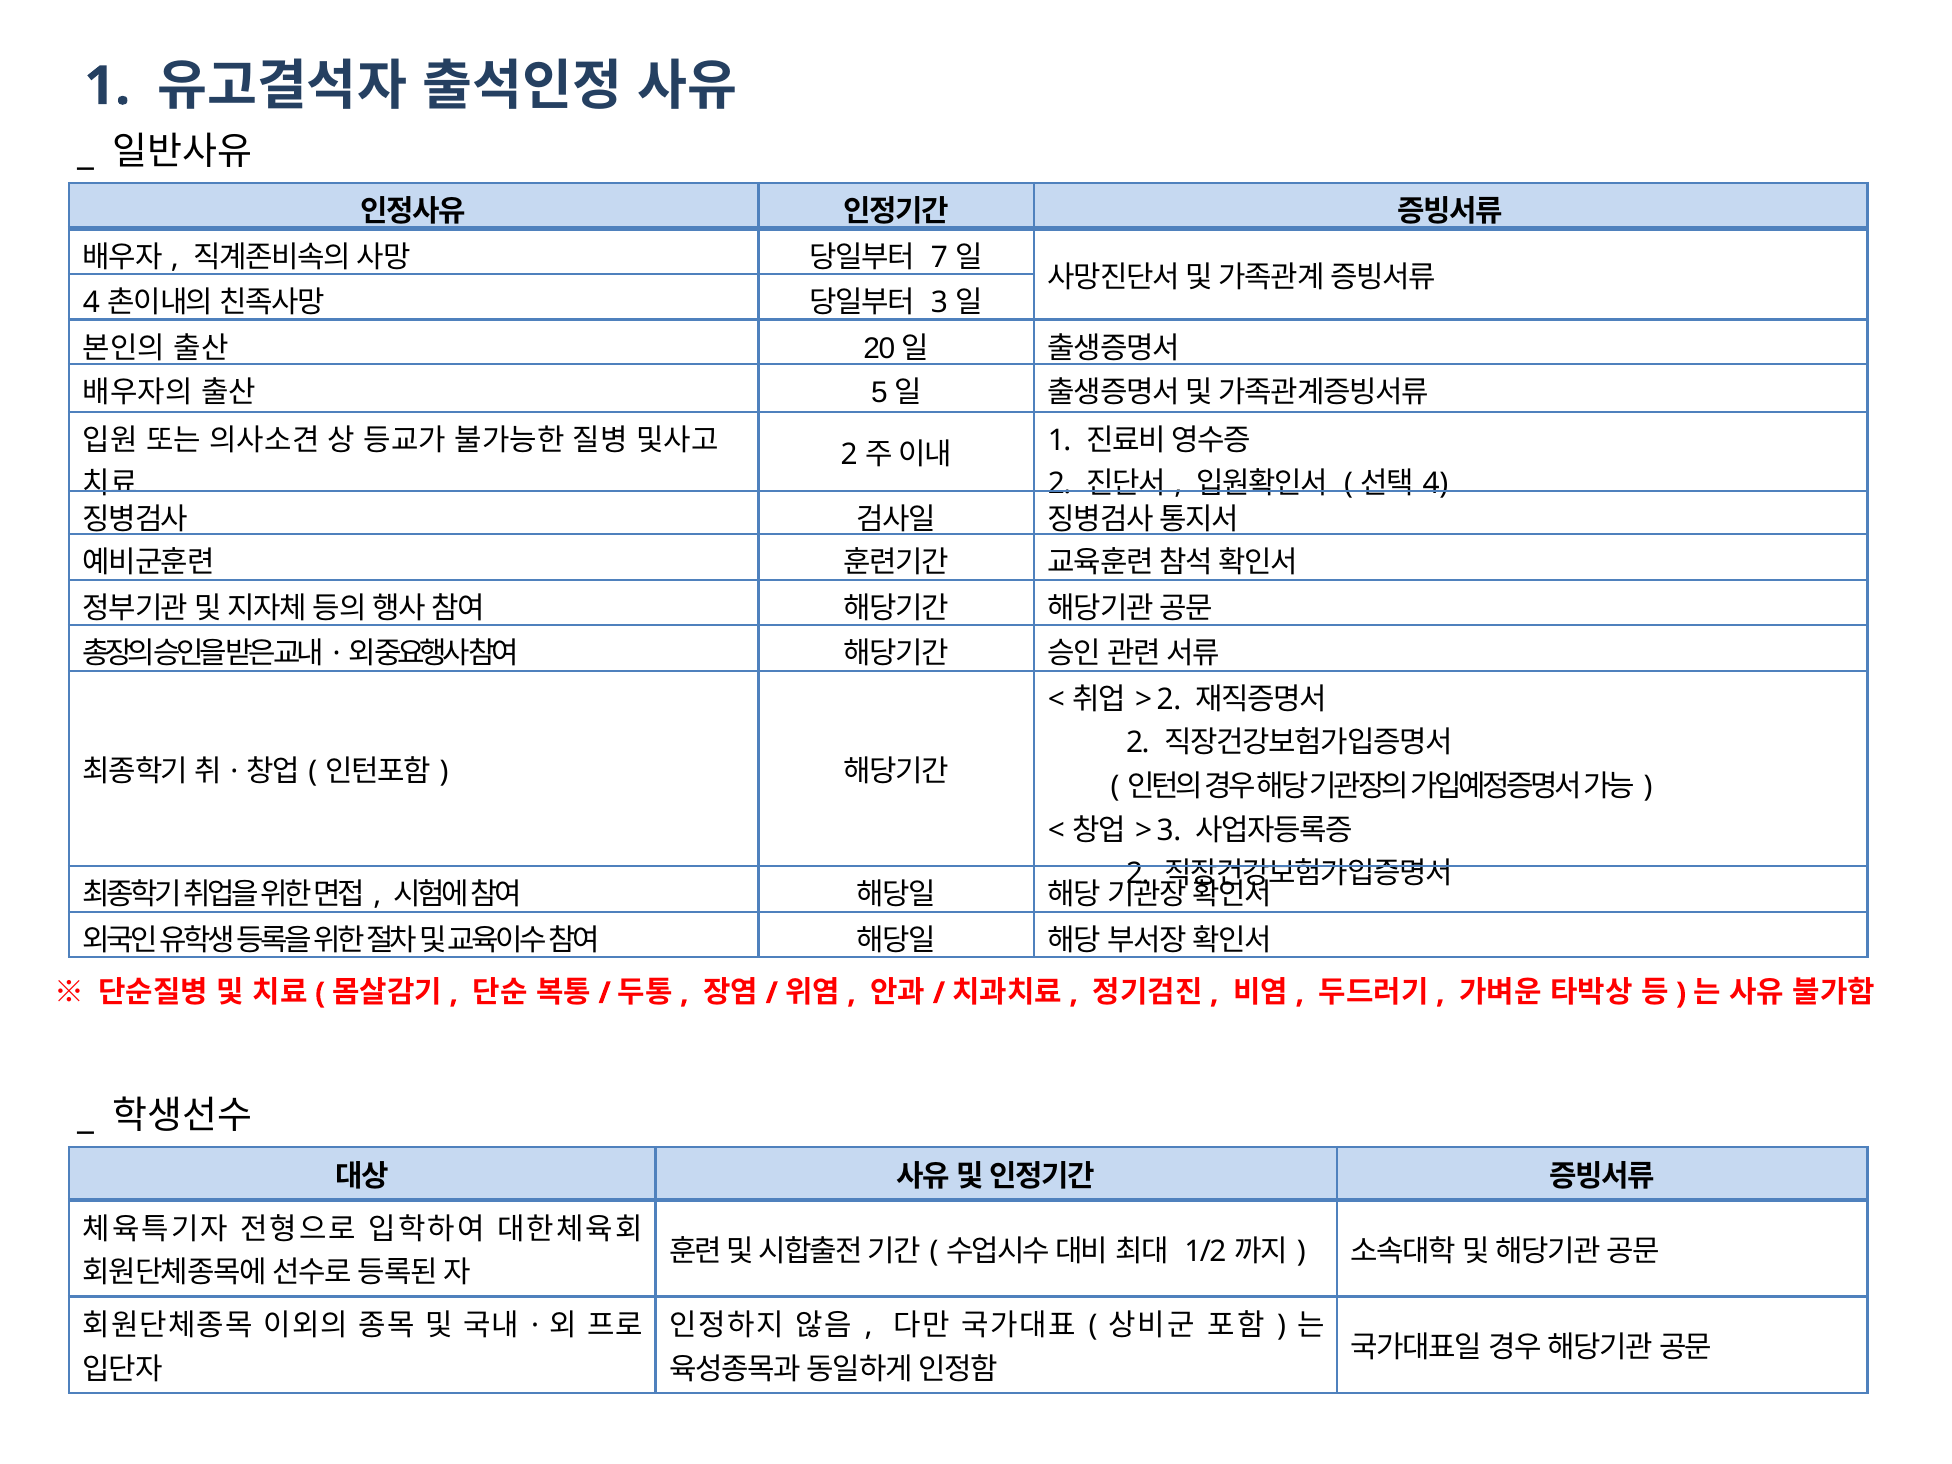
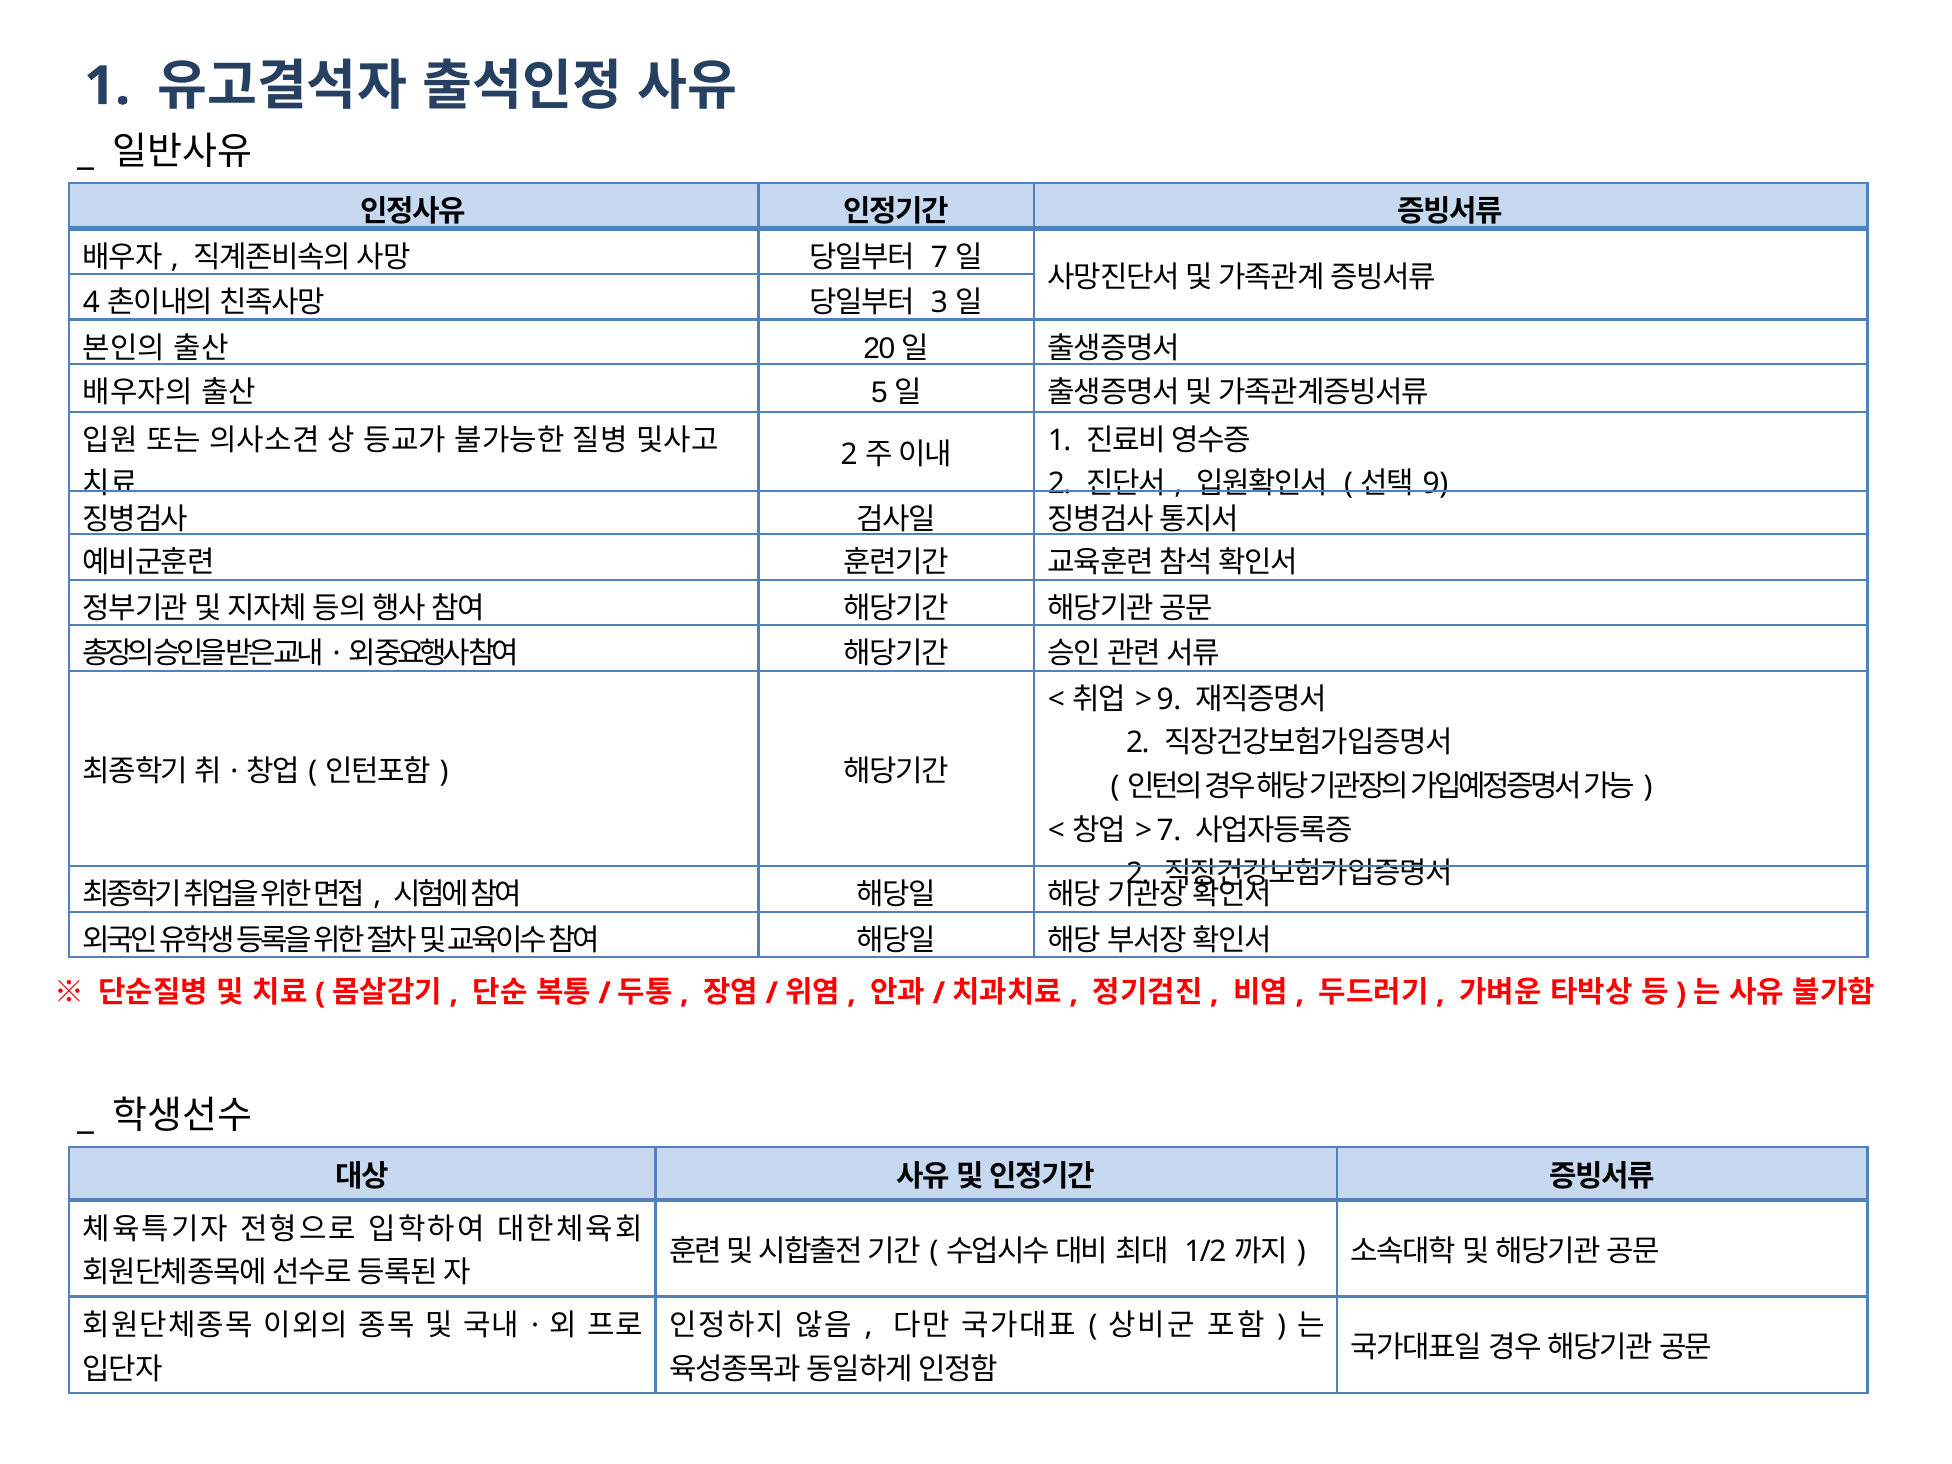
4 at (1435, 484): 4 -> 9
2 at (1169, 699): 2 -> 9
3 at (1169, 830): 3 -> 7
